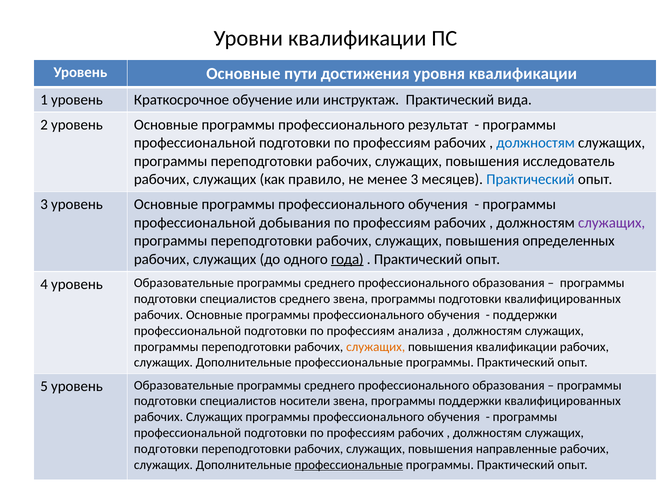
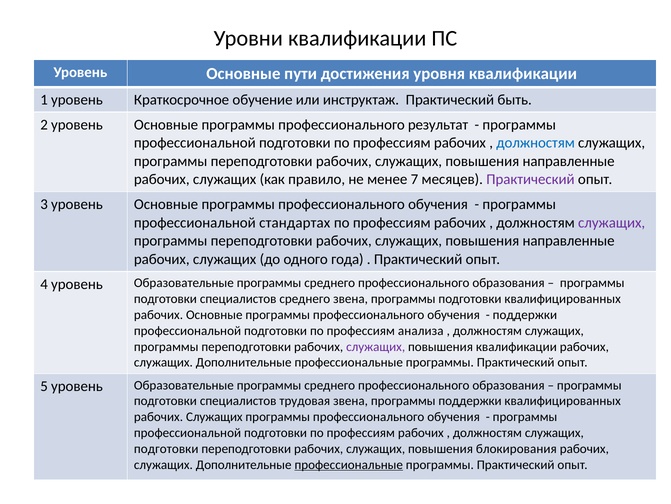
вида: вида -> быть
исследователь at (569, 161): исследователь -> направленные
менее 3: 3 -> 7
Практический at (530, 179) colour: blue -> purple
добывания: добывания -> стандартах
определенных at (569, 241): определенных -> направленные
года underline: present -> none
служащих at (376, 346) colour: orange -> purple
носители: носители -> трудовая
направленные: направленные -> блокирования
